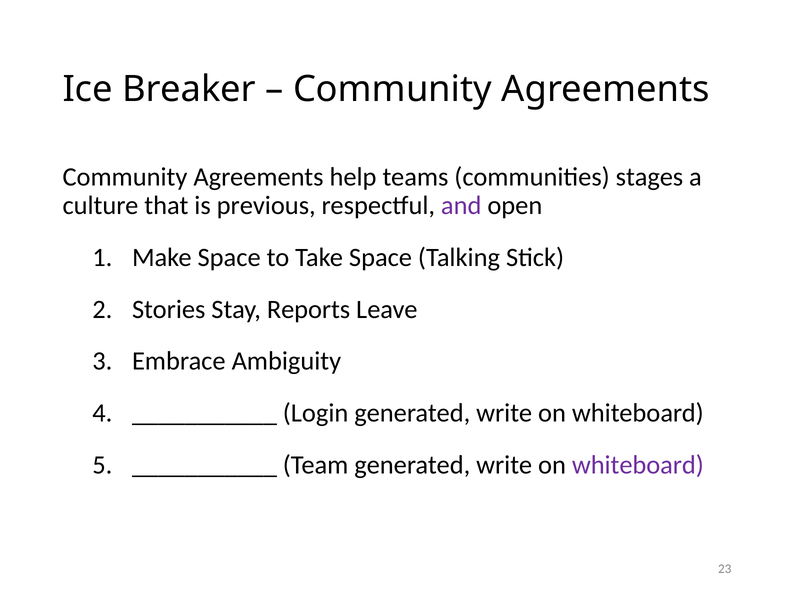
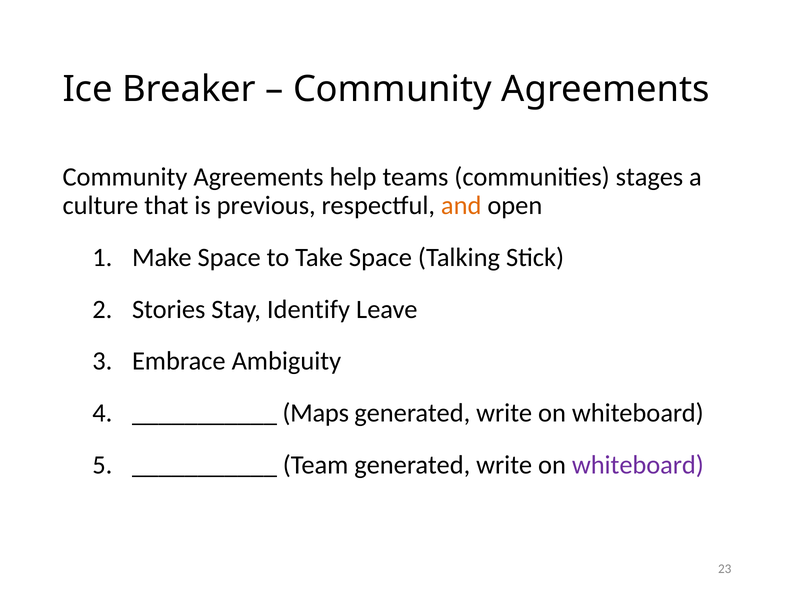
and colour: purple -> orange
Reports: Reports -> Identify
Login: Login -> Maps
